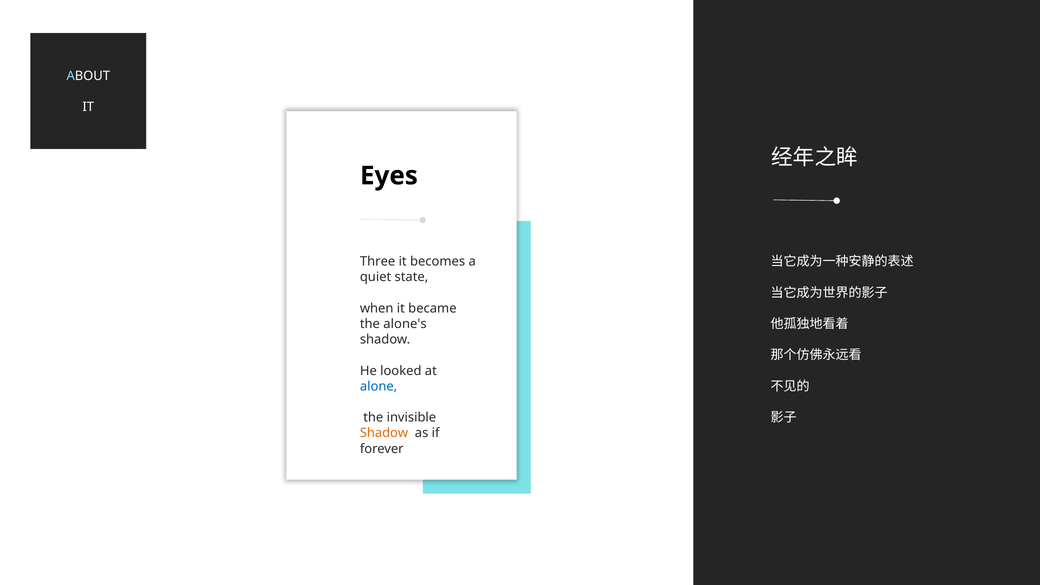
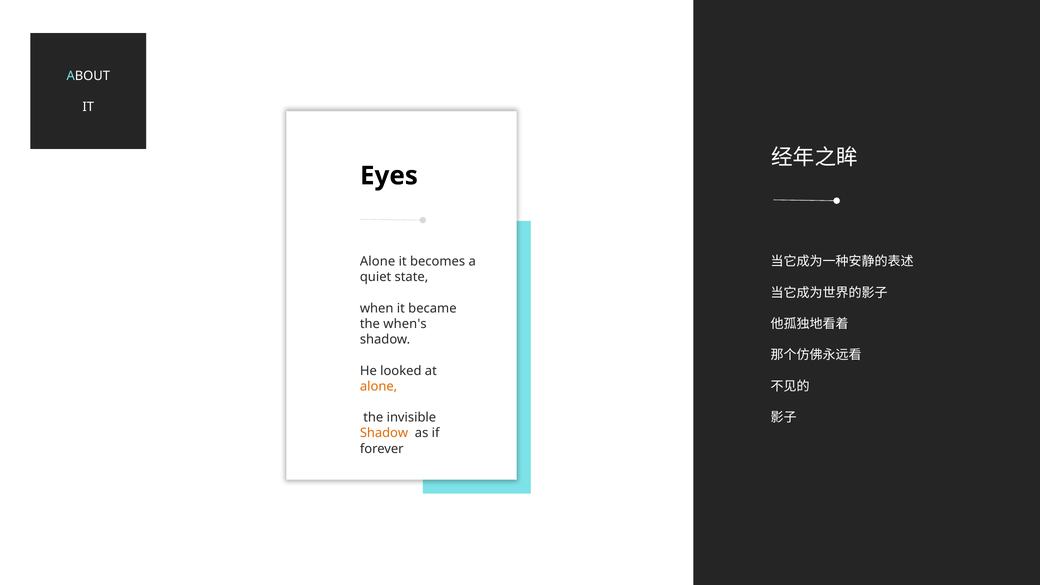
Three at (378, 262): Three -> Alone
alone's: alone's -> when's
alone at (379, 386) colour: blue -> orange
